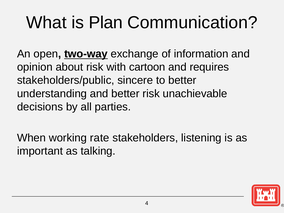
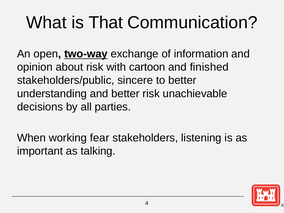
Plan: Plan -> That
requires: requires -> finished
rate: rate -> fear
